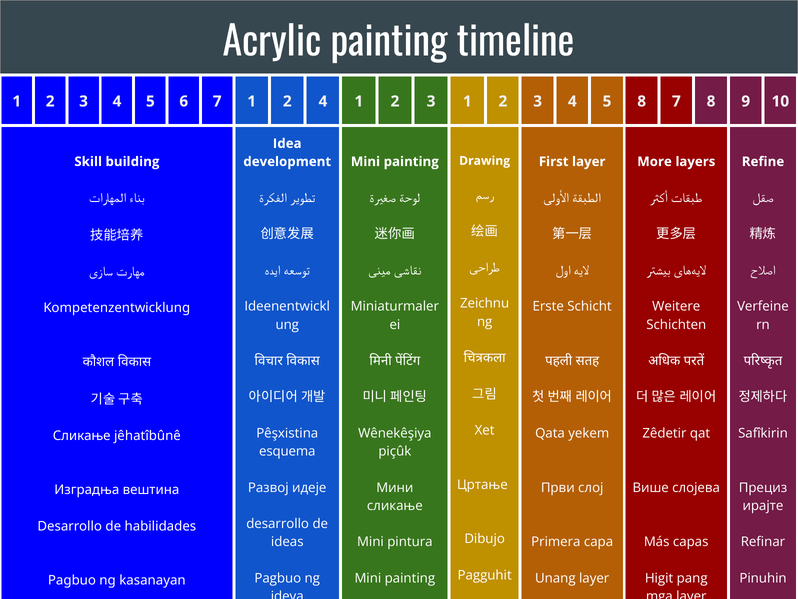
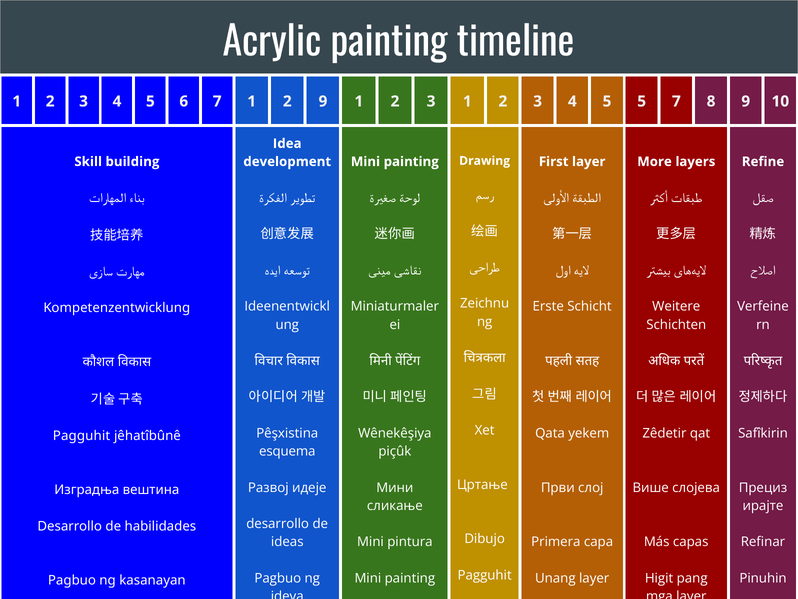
2 4: 4 -> 9
5 8: 8 -> 5
Сликање at (82, 435): Сликање -> Pagguhit
